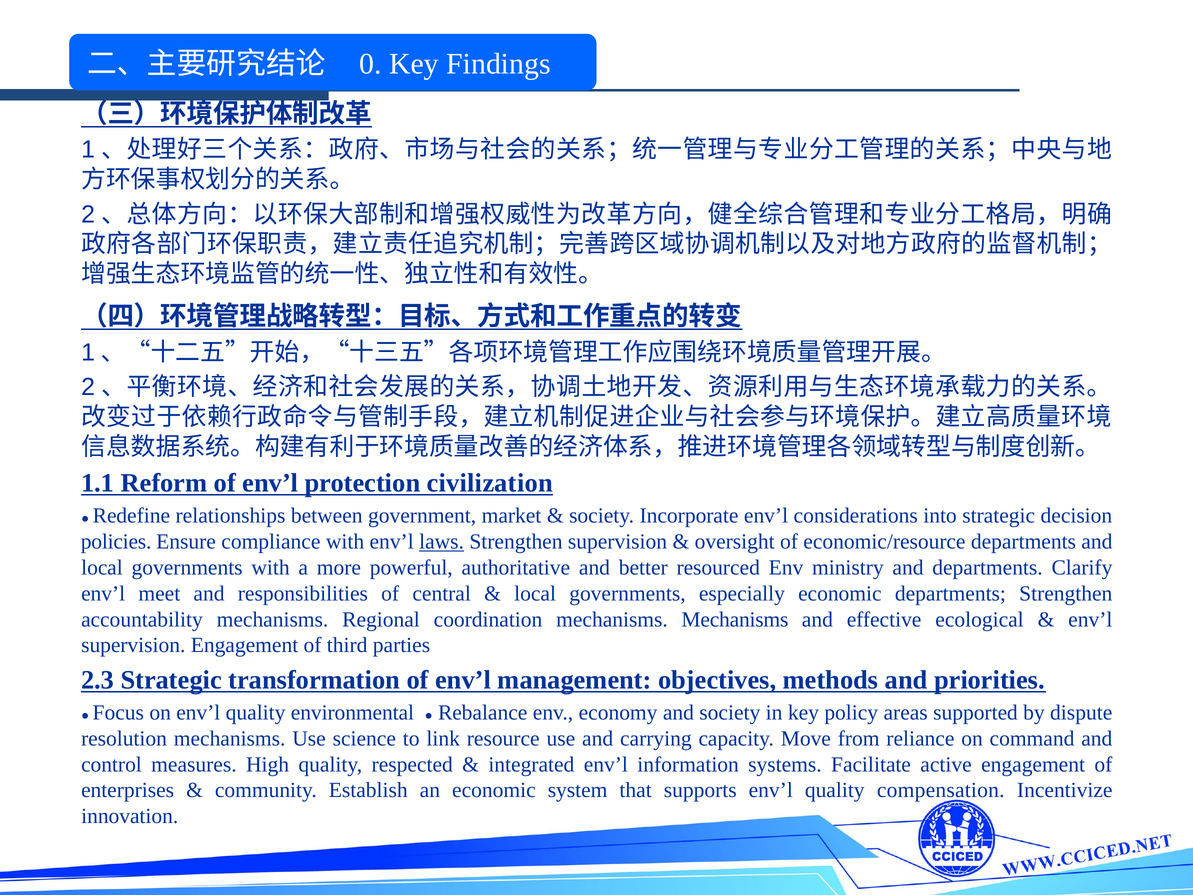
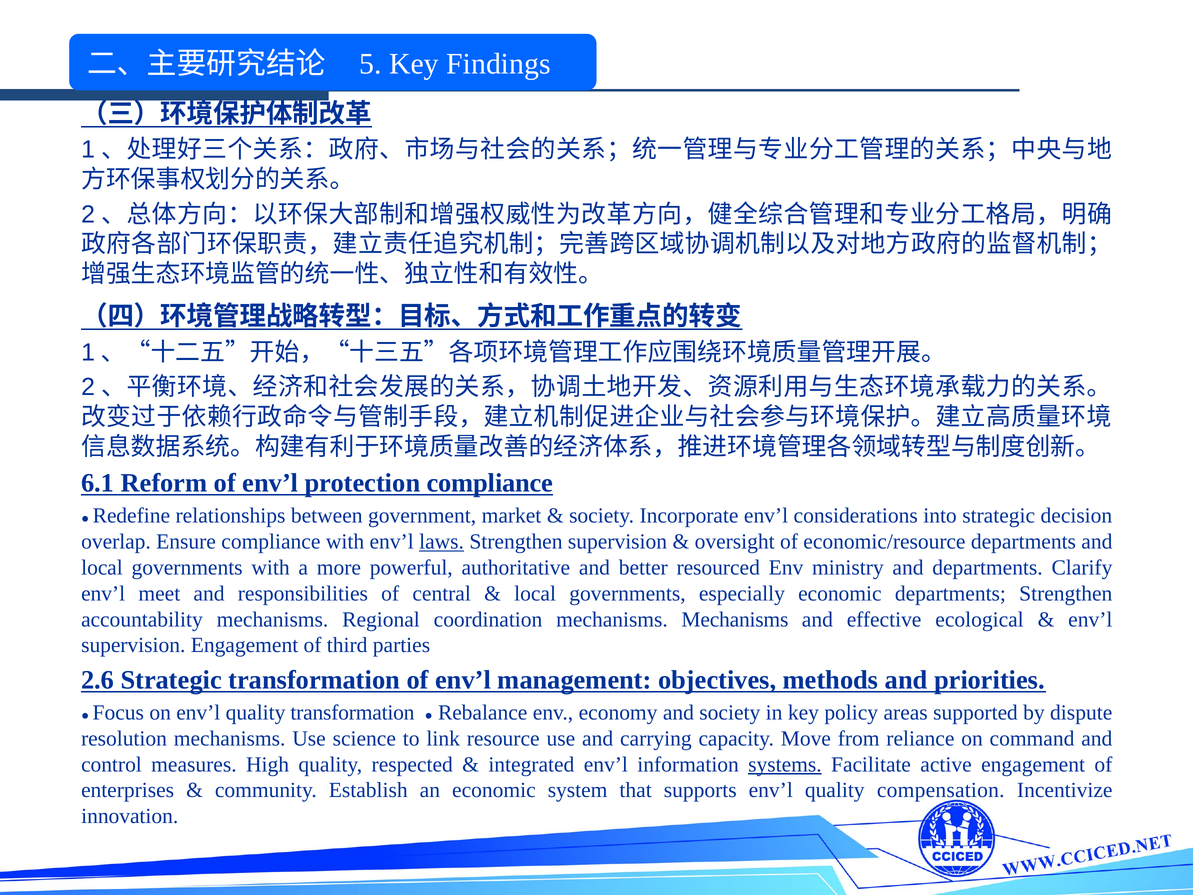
0: 0 -> 5
1.1: 1.1 -> 6.1
protection civilization: civilization -> compliance
policies: policies -> overlap
2.3: 2.3 -> 2.6
quality environmental: environmental -> transformation
systems underline: none -> present
